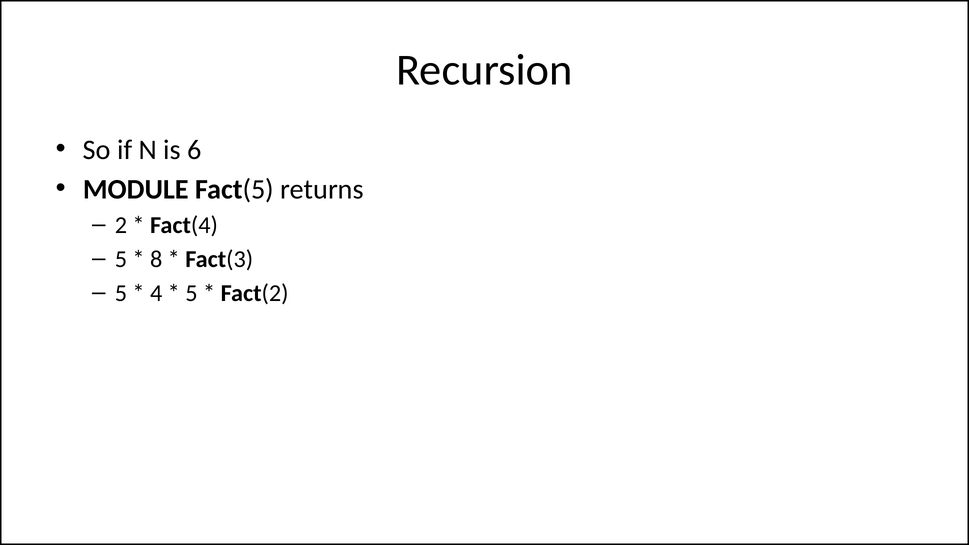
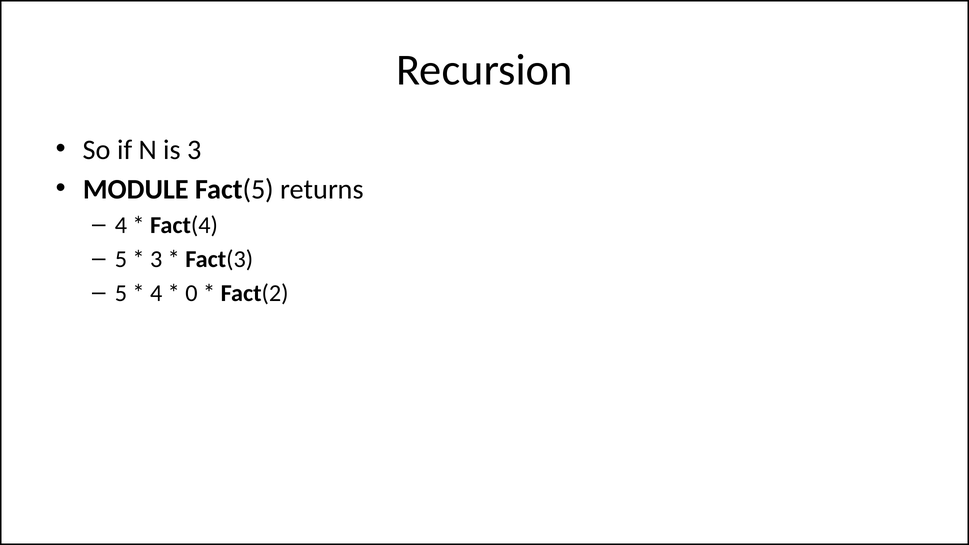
is 6: 6 -> 3
2 at (121, 225): 2 -> 4
8 at (156, 259): 8 -> 3
5 at (191, 293): 5 -> 0
